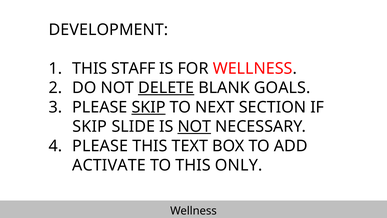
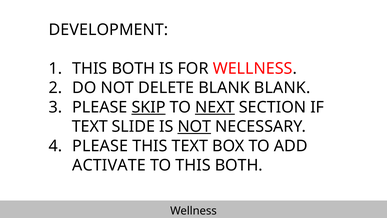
STAFF at (133, 68): STAFF -> BOTH
DELETE underline: present -> none
BLANK GOALS: GOALS -> BLANK
NEXT underline: none -> present
SKIP at (90, 126): SKIP -> TEXT
TO THIS ONLY: ONLY -> BOTH
